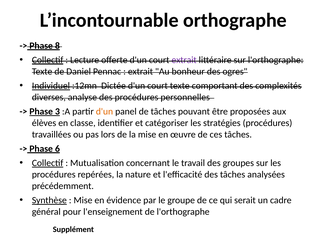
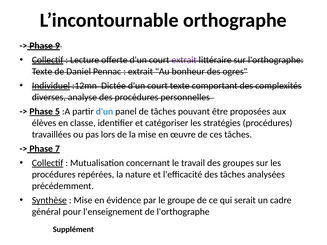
8: 8 -> 9
3: 3 -> 5
d'un at (104, 112) colour: orange -> blue
6: 6 -> 7
